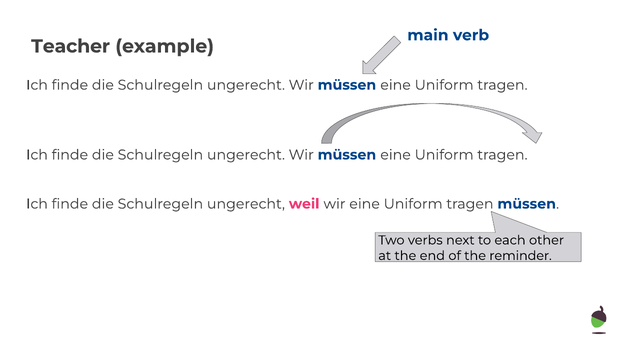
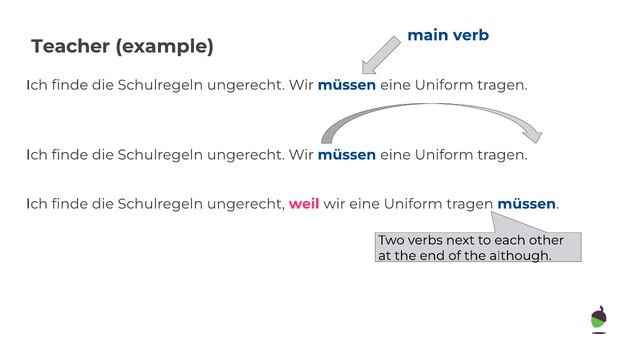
reminder: reminder -> although
